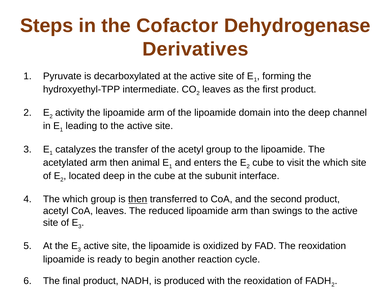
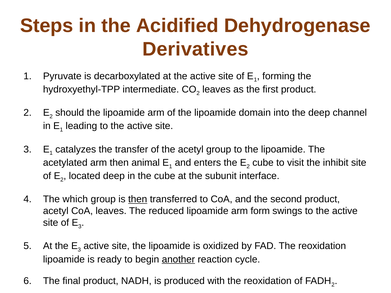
Cofactor: Cofactor -> Acidified
activity: activity -> should
visit the which: which -> inhibit
than: than -> form
another underline: none -> present
